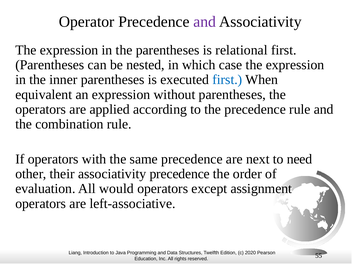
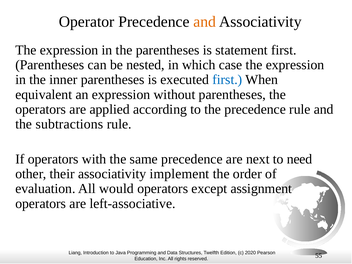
and at (205, 22) colour: purple -> orange
relational: relational -> statement
combination: combination -> subtractions
associativity precedence: precedence -> implement
